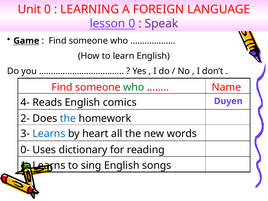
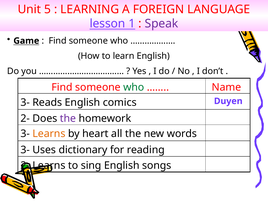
Unit 0: 0 -> 5
lesson 0: 0 -> 1
4- at (25, 102): 4- -> 3-
the at (68, 118) colour: blue -> purple
Learns at (49, 134) colour: blue -> orange
0- at (25, 150): 0- -> 3-
1- at (25, 165): 1- -> 2-
